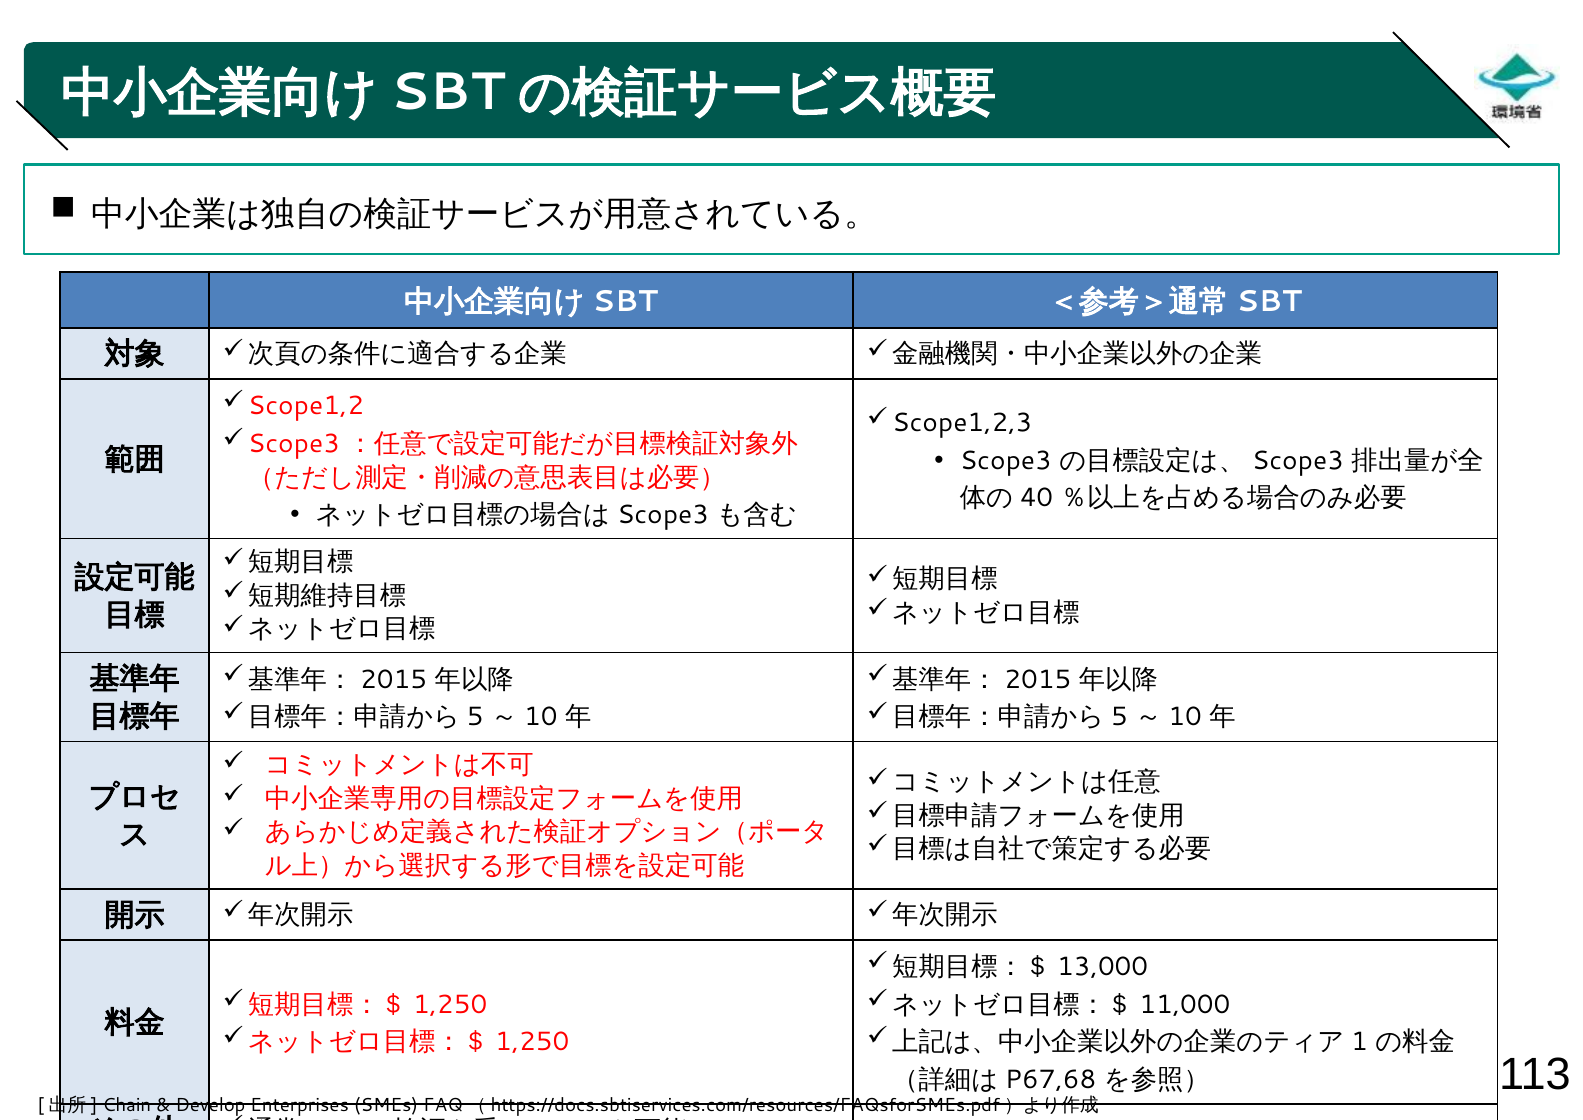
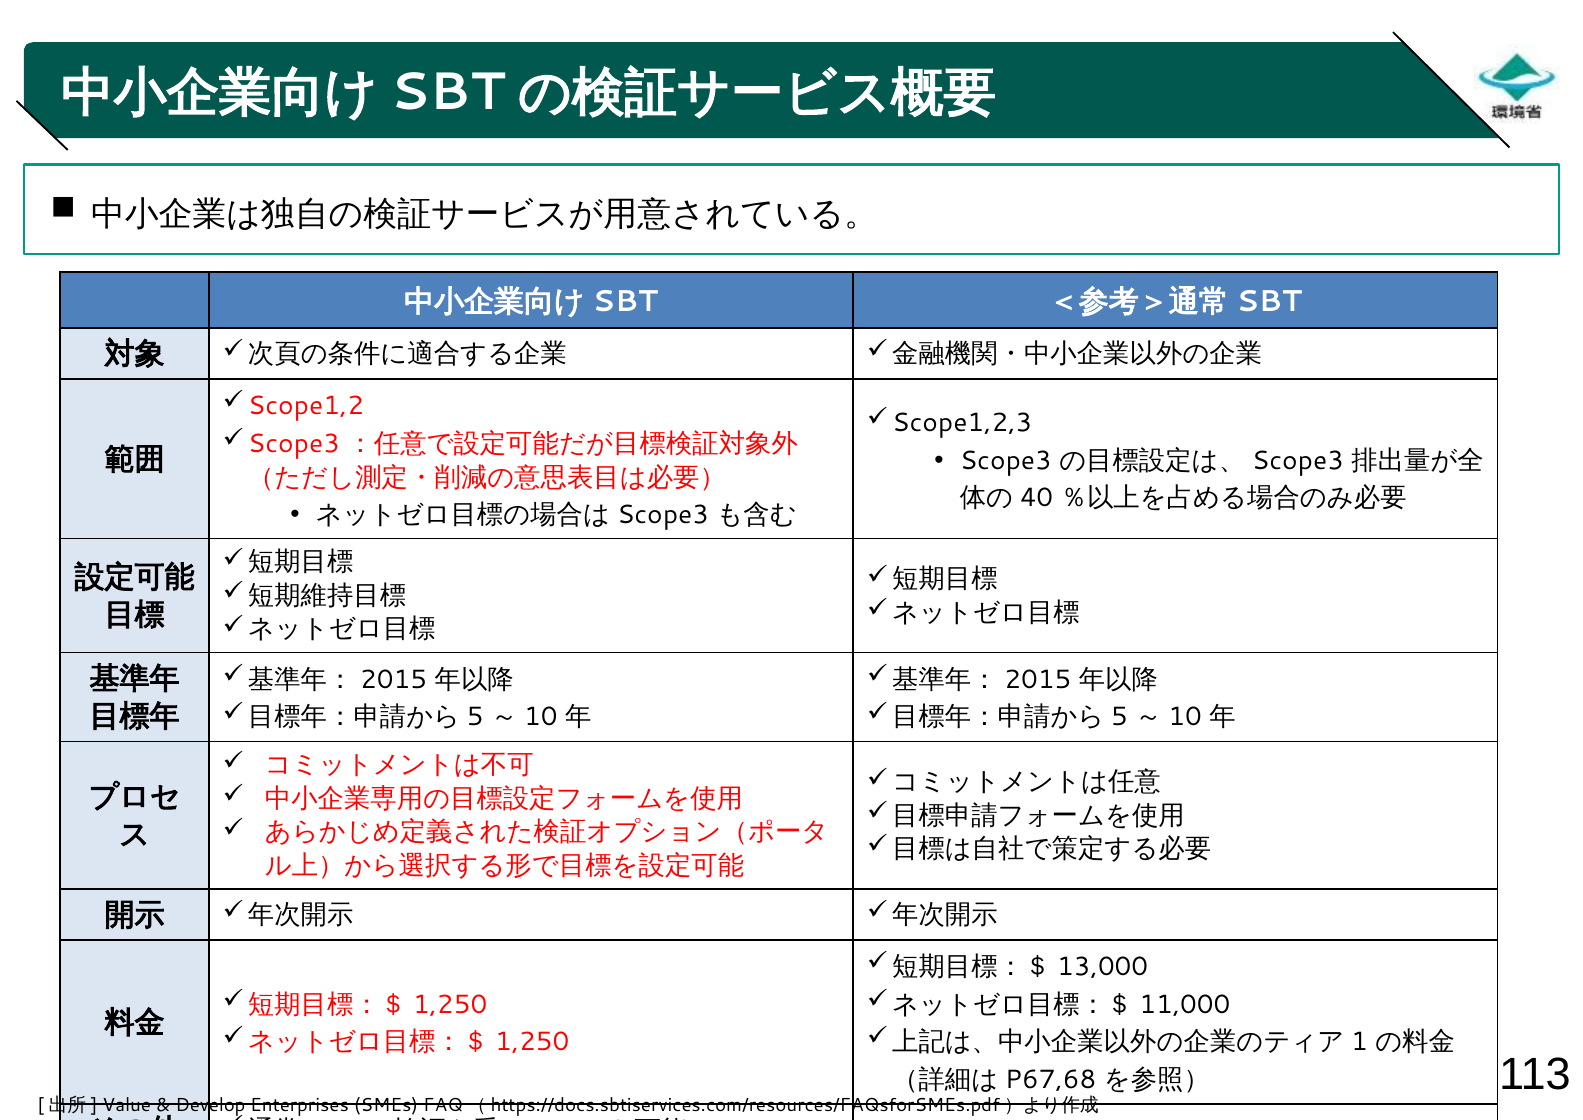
Chain: Chain -> Value
